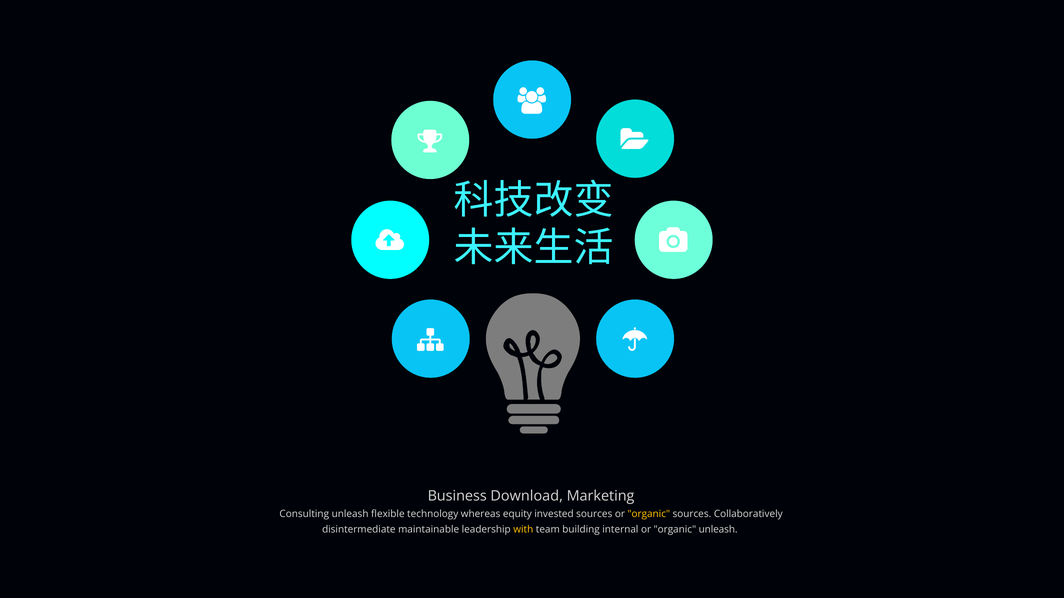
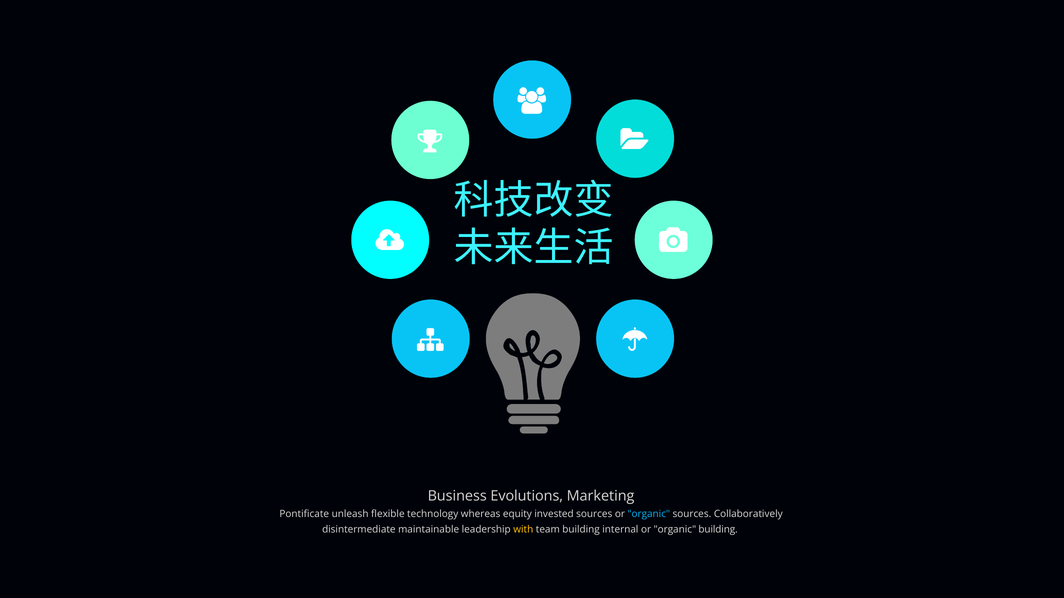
Download: Download -> Evolutions
Consulting: Consulting -> Pontificate
organic at (649, 514) colour: yellow -> light blue
organic unleash: unleash -> building
